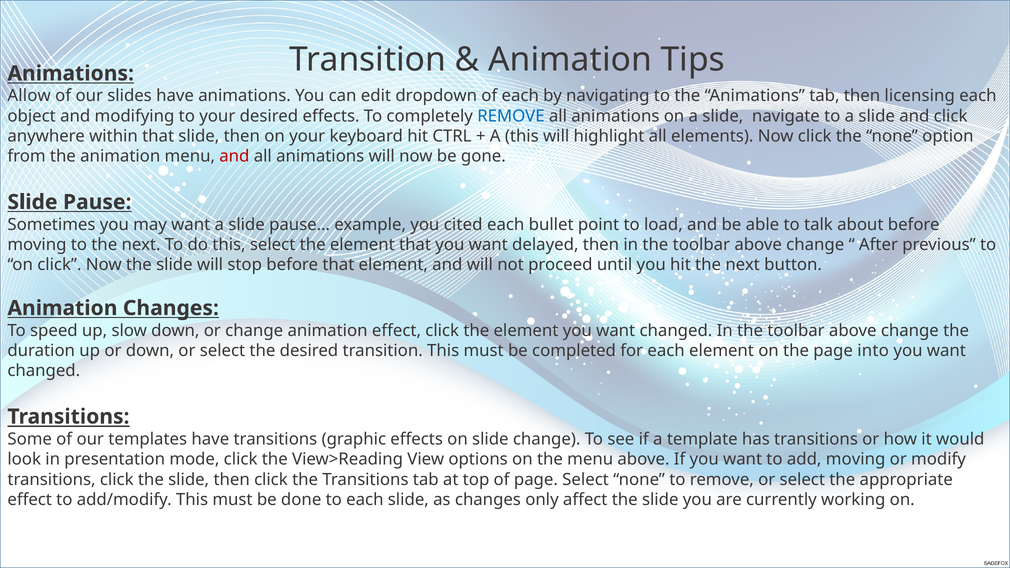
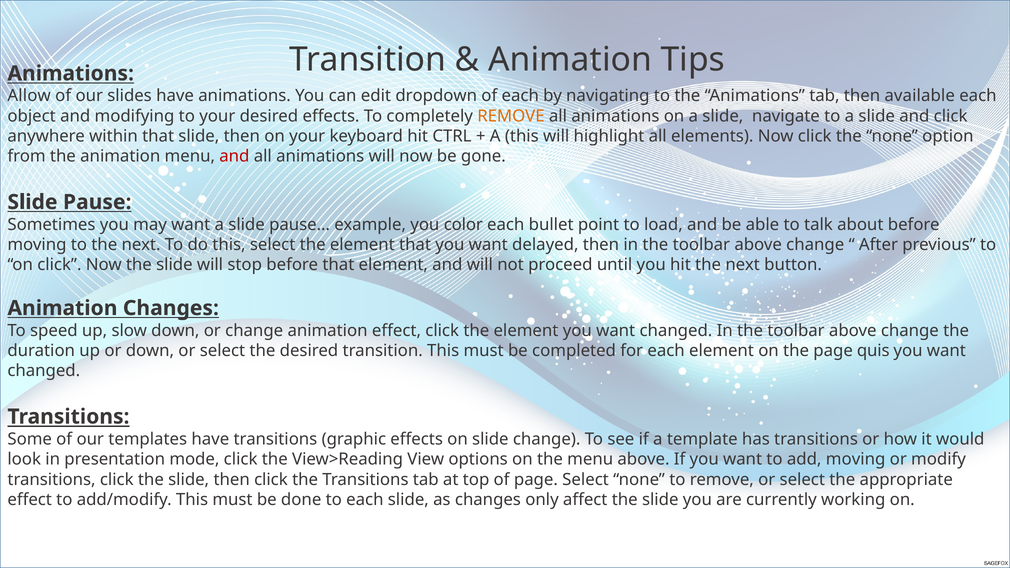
licensing: licensing -> available
REMOVE at (511, 116) colour: blue -> orange
cited: cited -> color
into: into -> quis
